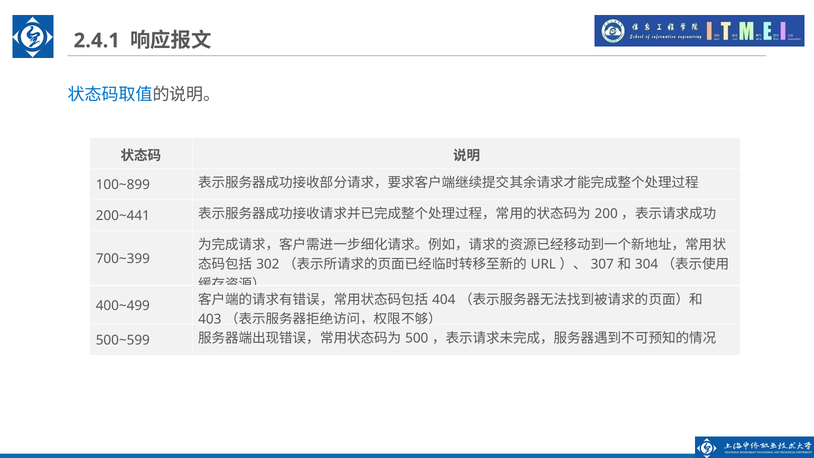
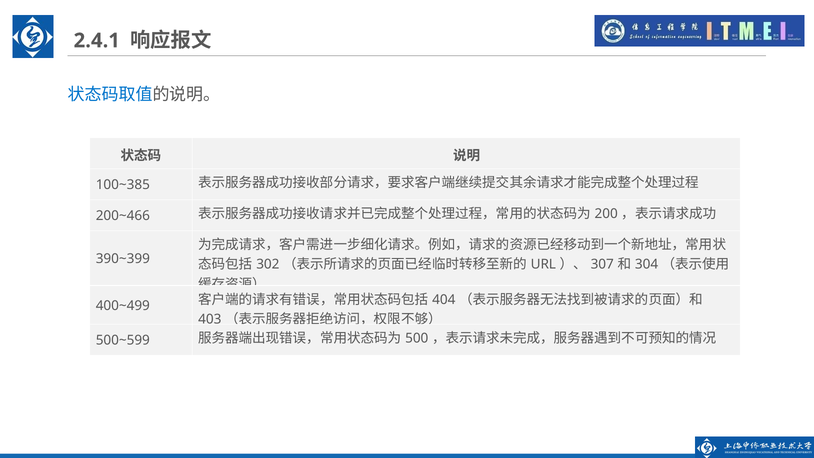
100~899: 100~899 -> 100~385
200~441: 200~441 -> 200~466
700~399: 700~399 -> 390~399
